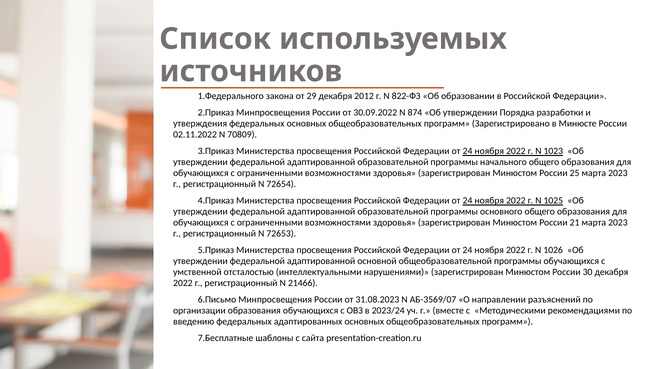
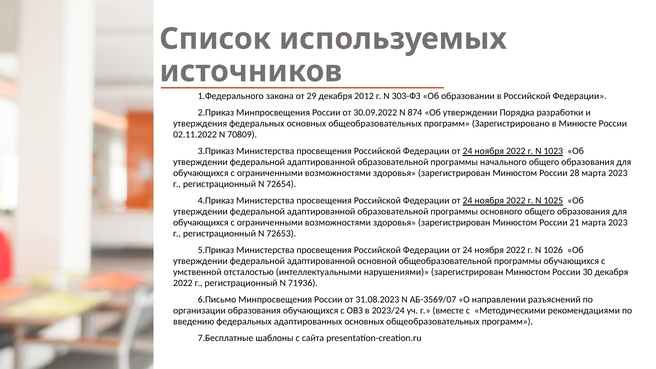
822-ФЗ: 822-ФЗ -> 303-ФЗ
25: 25 -> 28
21466: 21466 -> 71936
